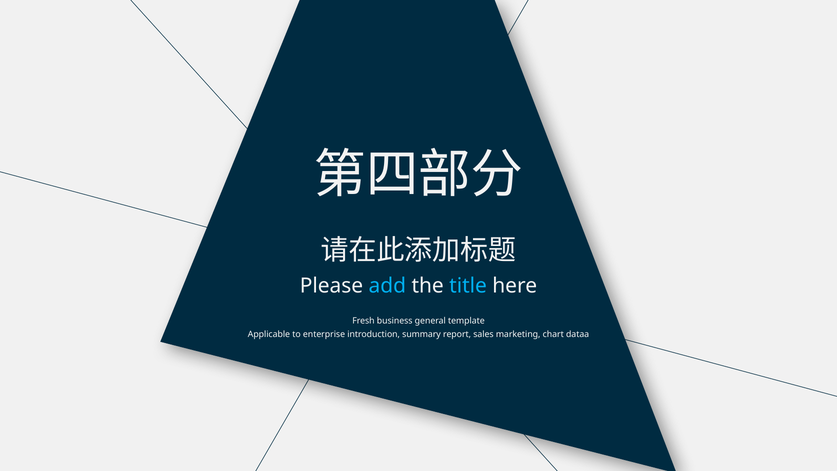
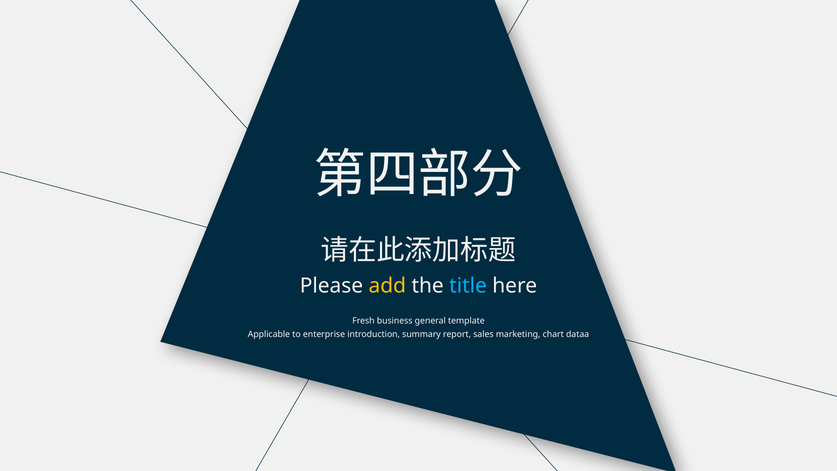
add colour: light blue -> yellow
